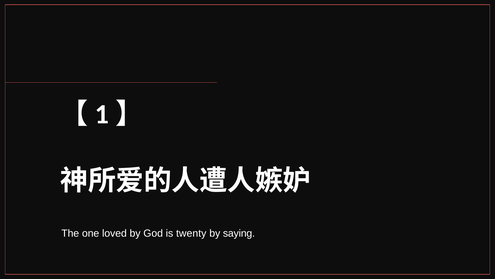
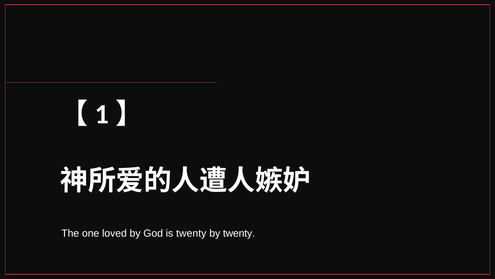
by saying: saying -> twenty
